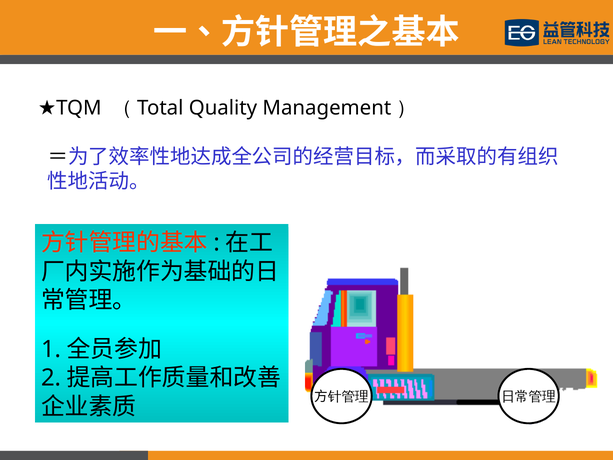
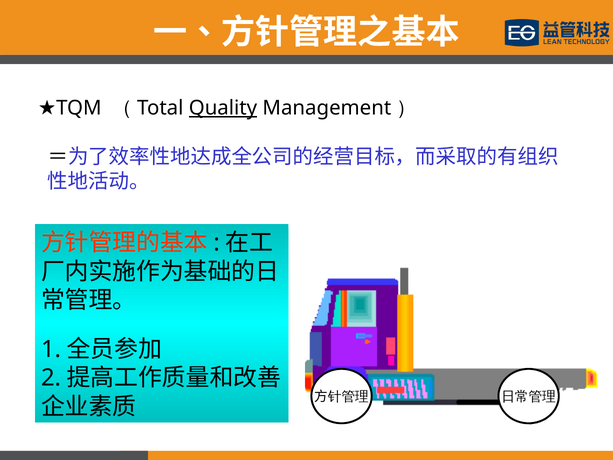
Quality underline: none -> present
